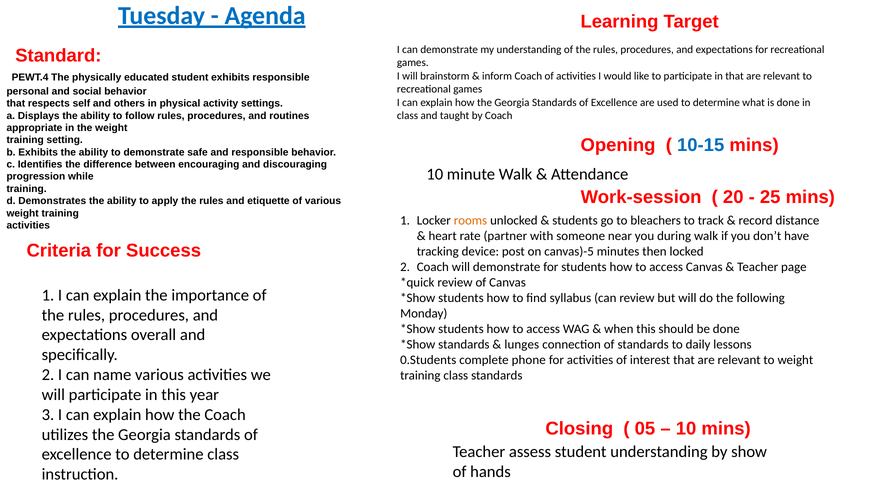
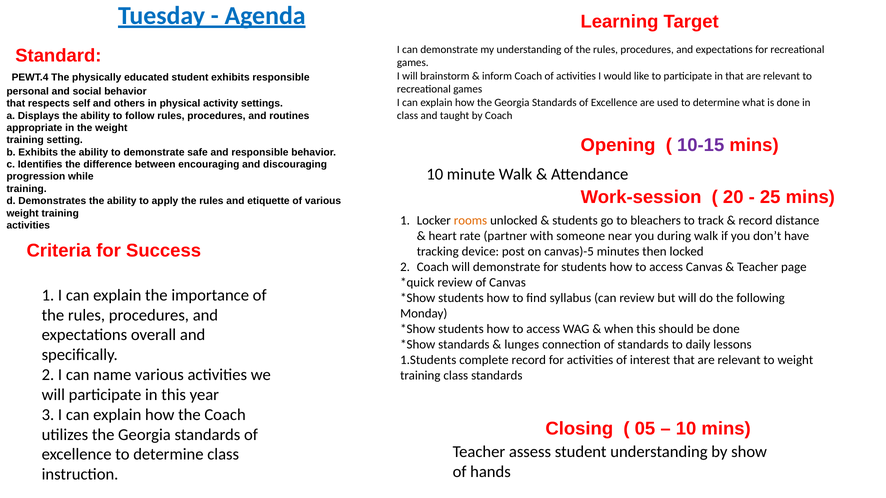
10-15 colour: blue -> purple
0.Students: 0.Students -> 1.Students
complete phone: phone -> record
